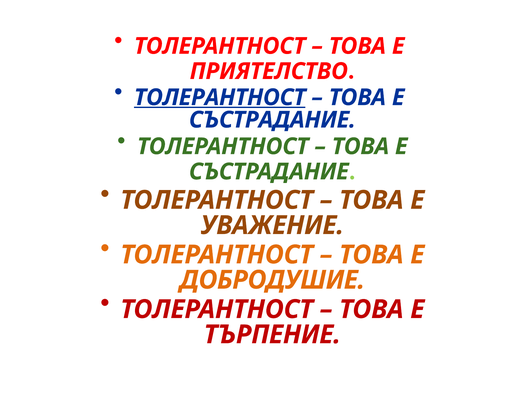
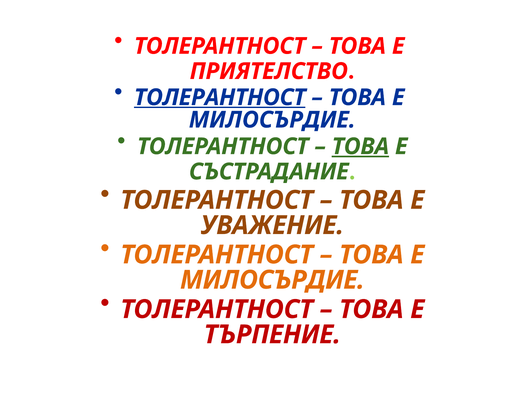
СЪСТРАДАНИЕ at (272, 120): СЪСТРАДАНИЕ -> МИЛОСЪРДИЕ
ТОВА at (360, 146) underline: none -> present
ДОБРОДУШИЕ at (272, 280): ДОБРОДУШИЕ -> МИЛОСЪРДИЕ
